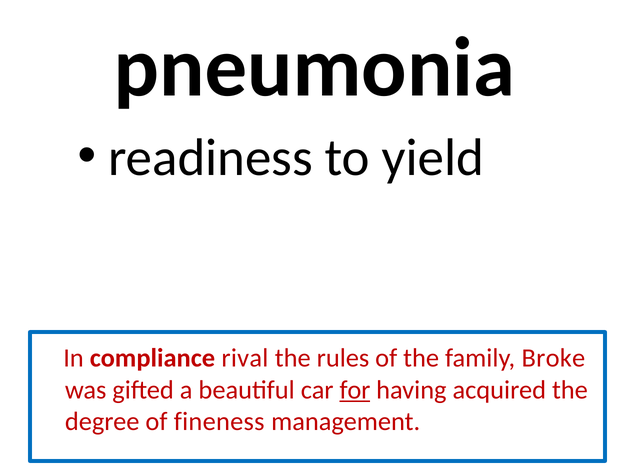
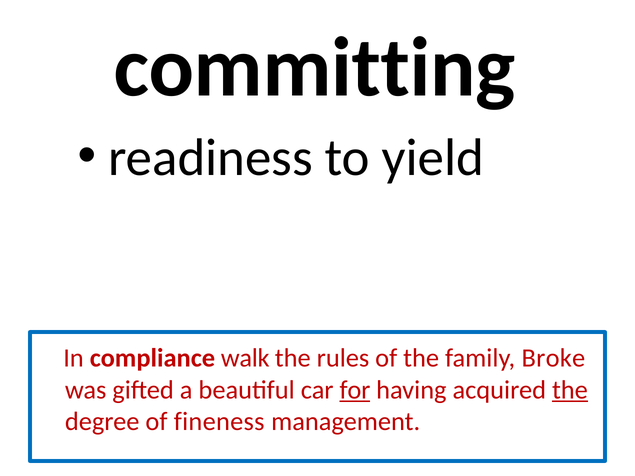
pneumonia: pneumonia -> committing
rival: rival -> walk
the at (570, 390) underline: none -> present
